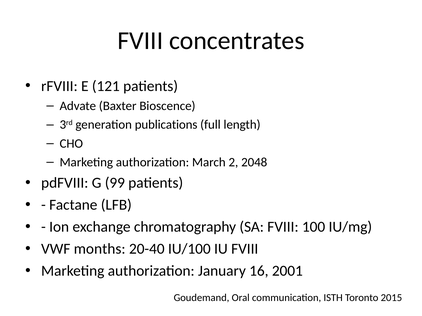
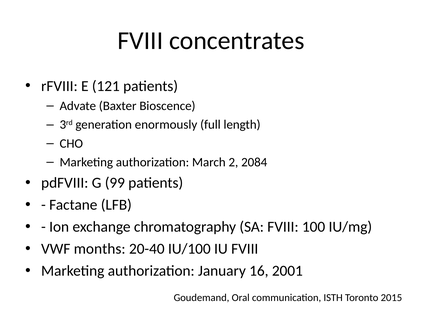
publications: publications -> enormously
2048: 2048 -> 2084
